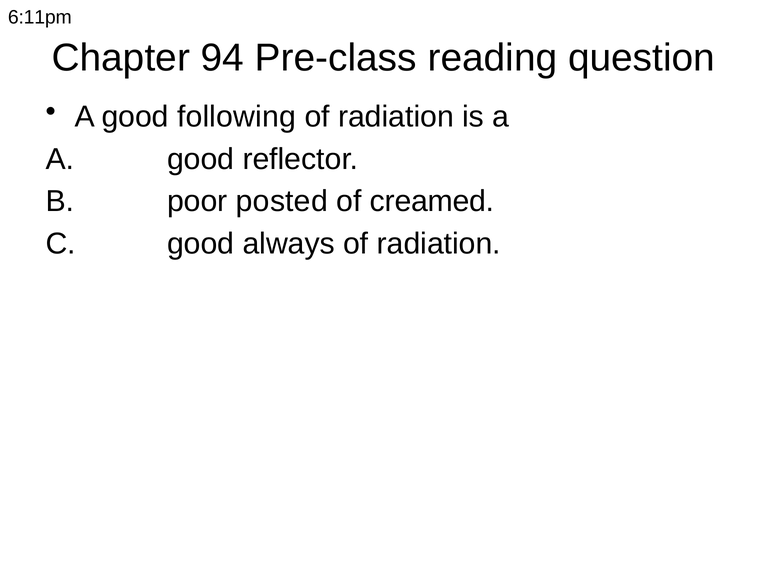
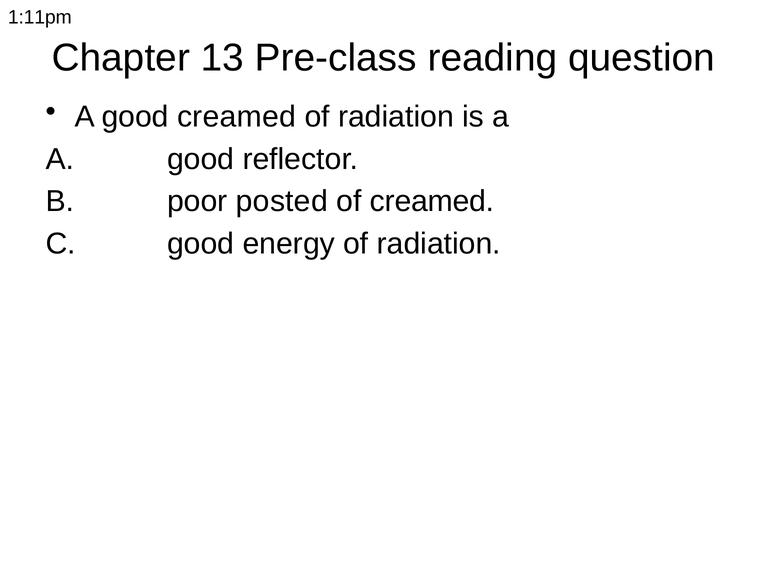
6:11pm: 6:11pm -> 1:11pm
94: 94 -> 13
good following: following -> creamed
always: always -> energy
